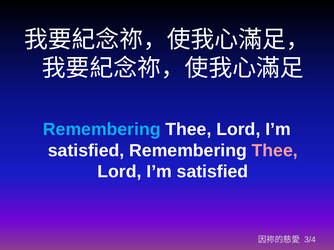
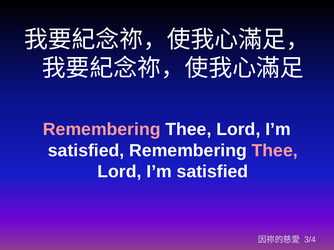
Remembering at (102, 130) colour: light blue -> pink
